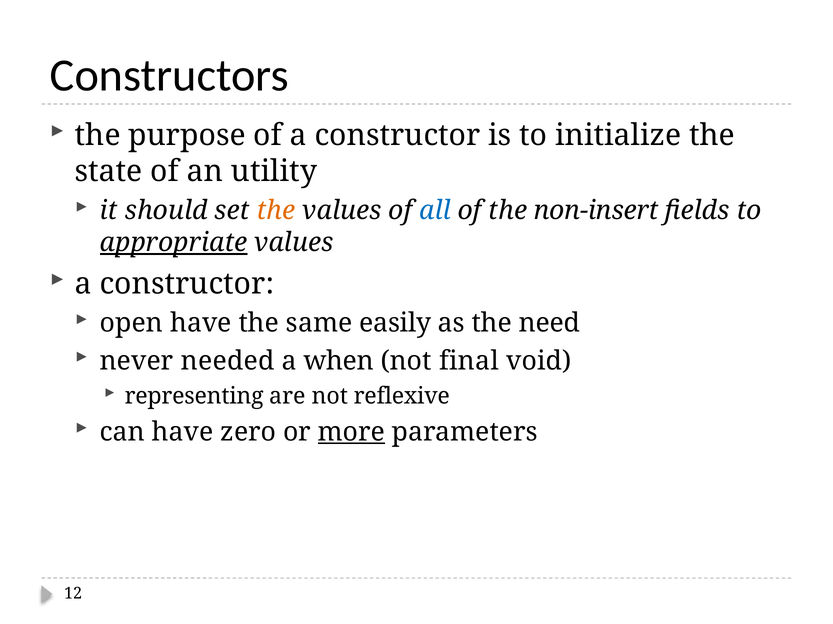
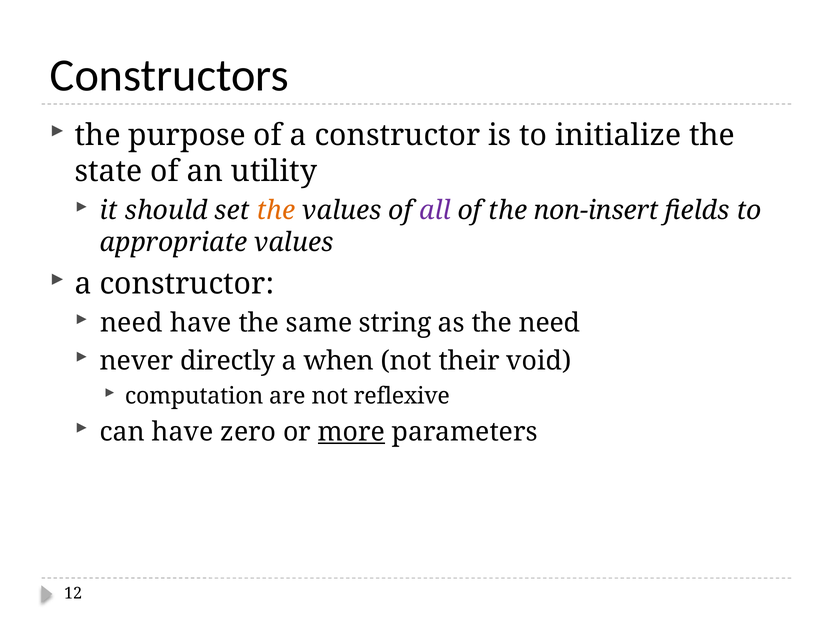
all colour: blue -> purple
appropriate underline: present -> none
open at (131, 324): open -> need
easily: easily -> string
needed: needed -> directly
final: final -> their
representing: representing -> computation
